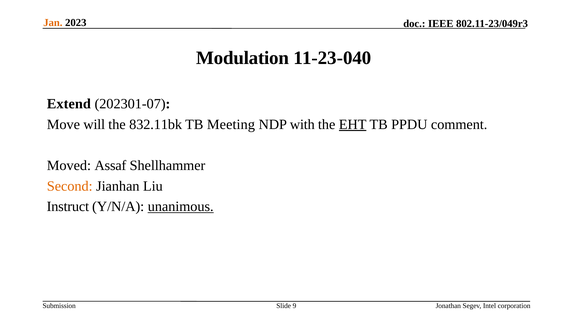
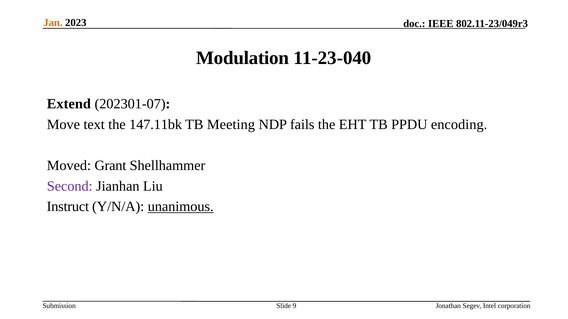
will: will -> text
832.11bk: 832.11bk -> 147.11bk
with: with -> fails
EHT underline: present -> none
comment: comment -> encoding
Assaf: Assaf -> Grant
Second colour: orange -> purple
